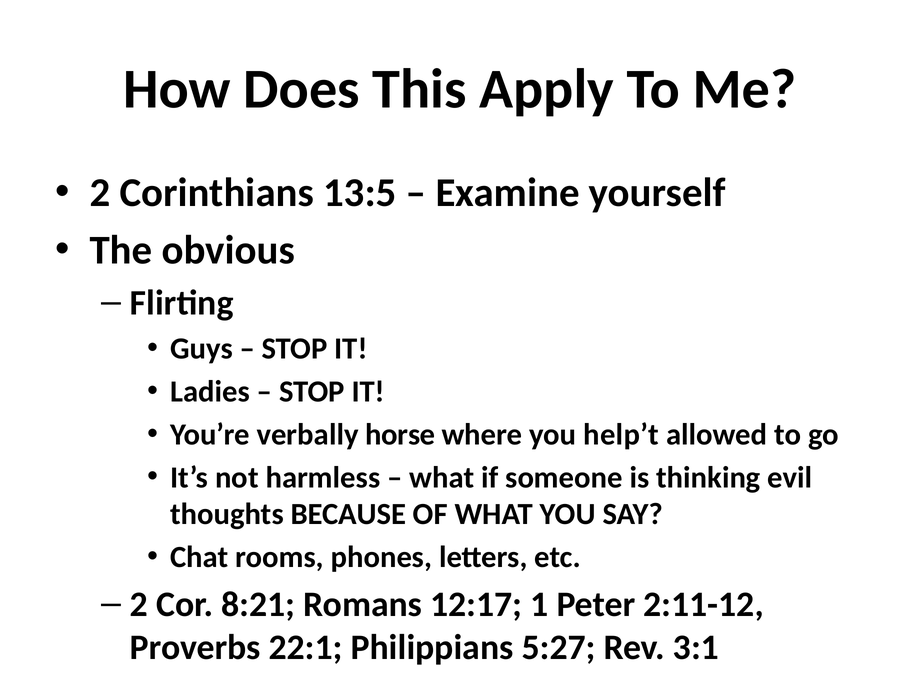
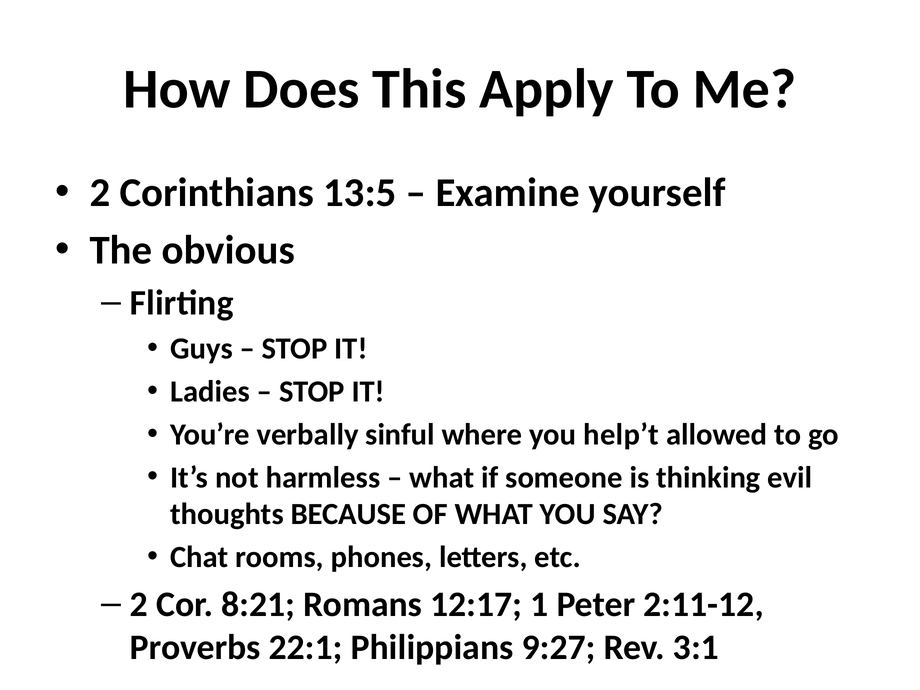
horse: horse -> sinful
5:27: 5:27 -> 9:27
